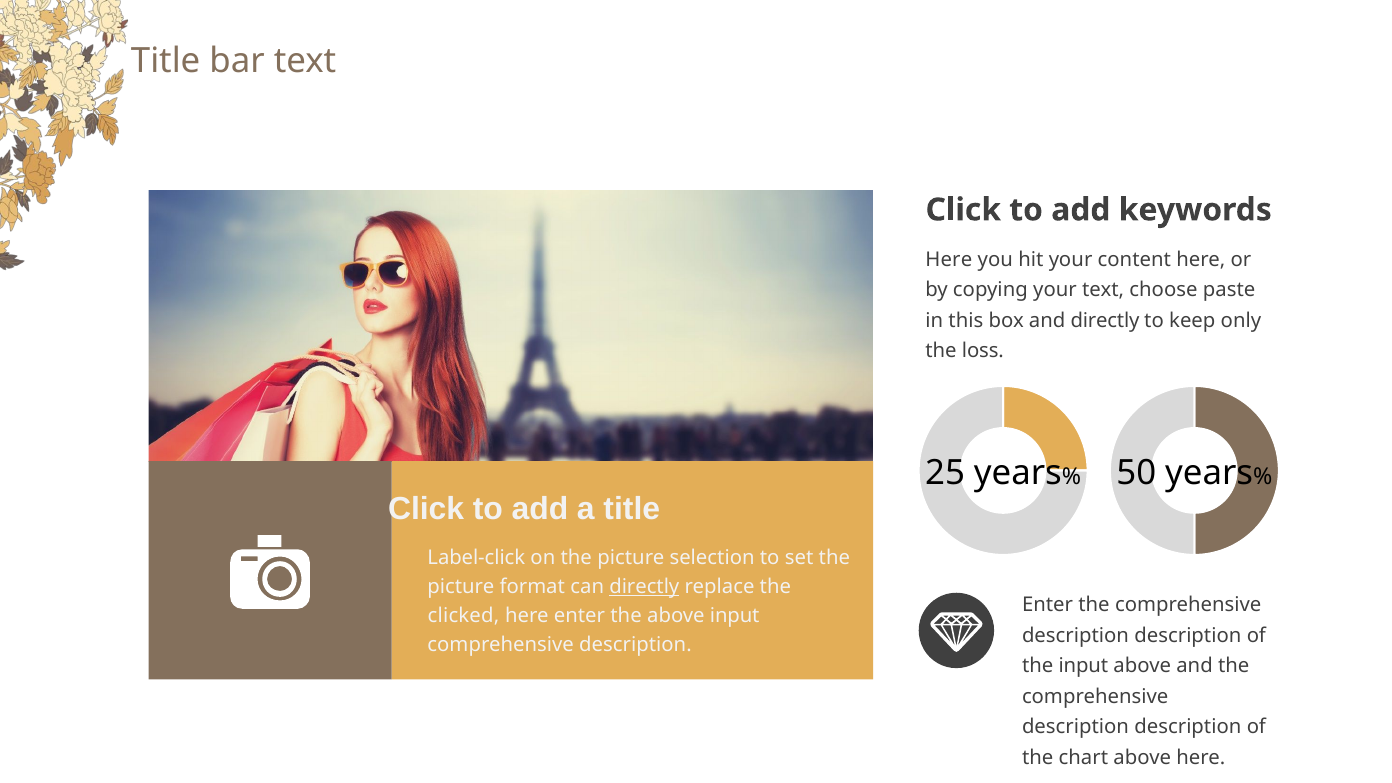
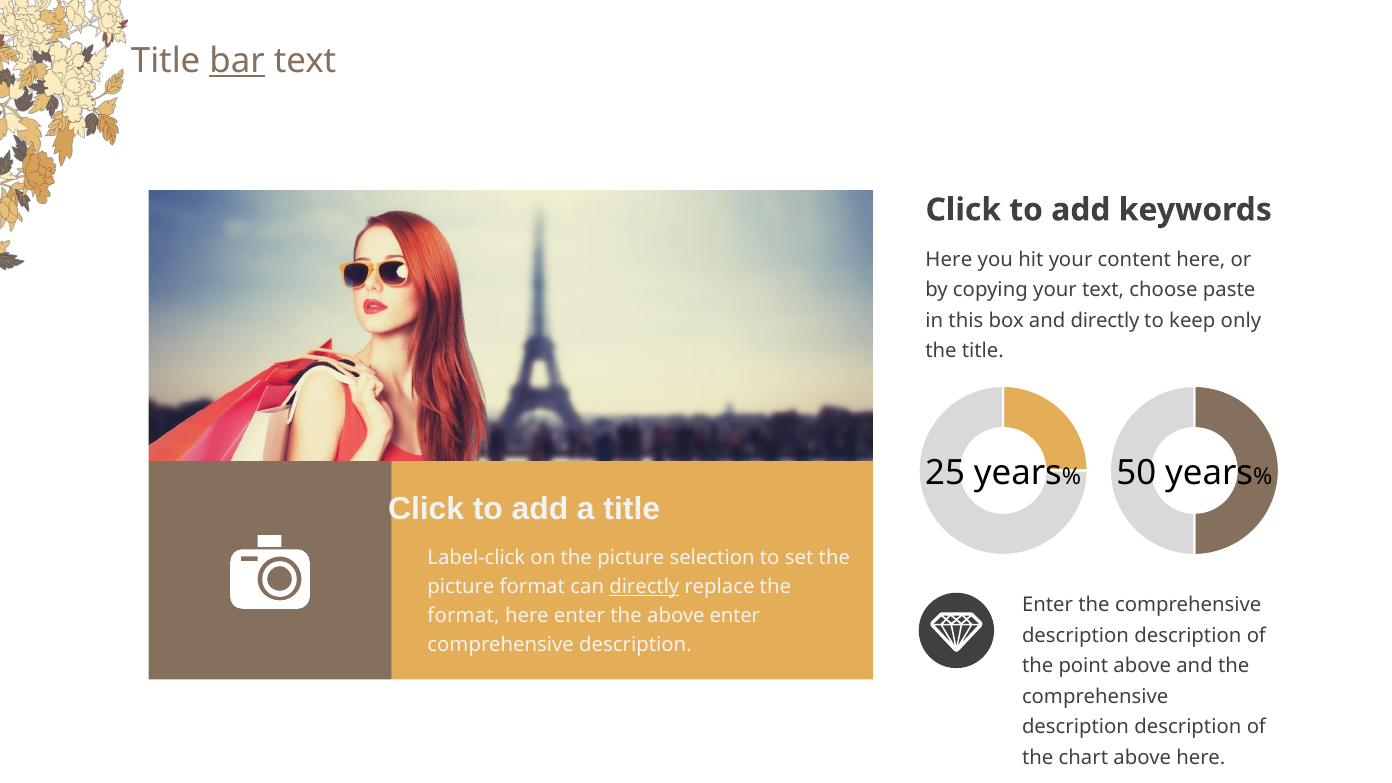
bar underline: none -> present
the loss: loss -> title
clicked at (463, 616): clicked -> format
above input: input -> enter
the input: input -> point
